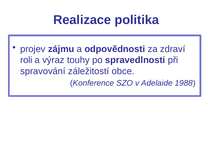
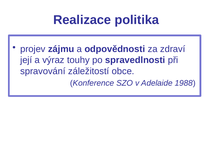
roli: roli -> její
